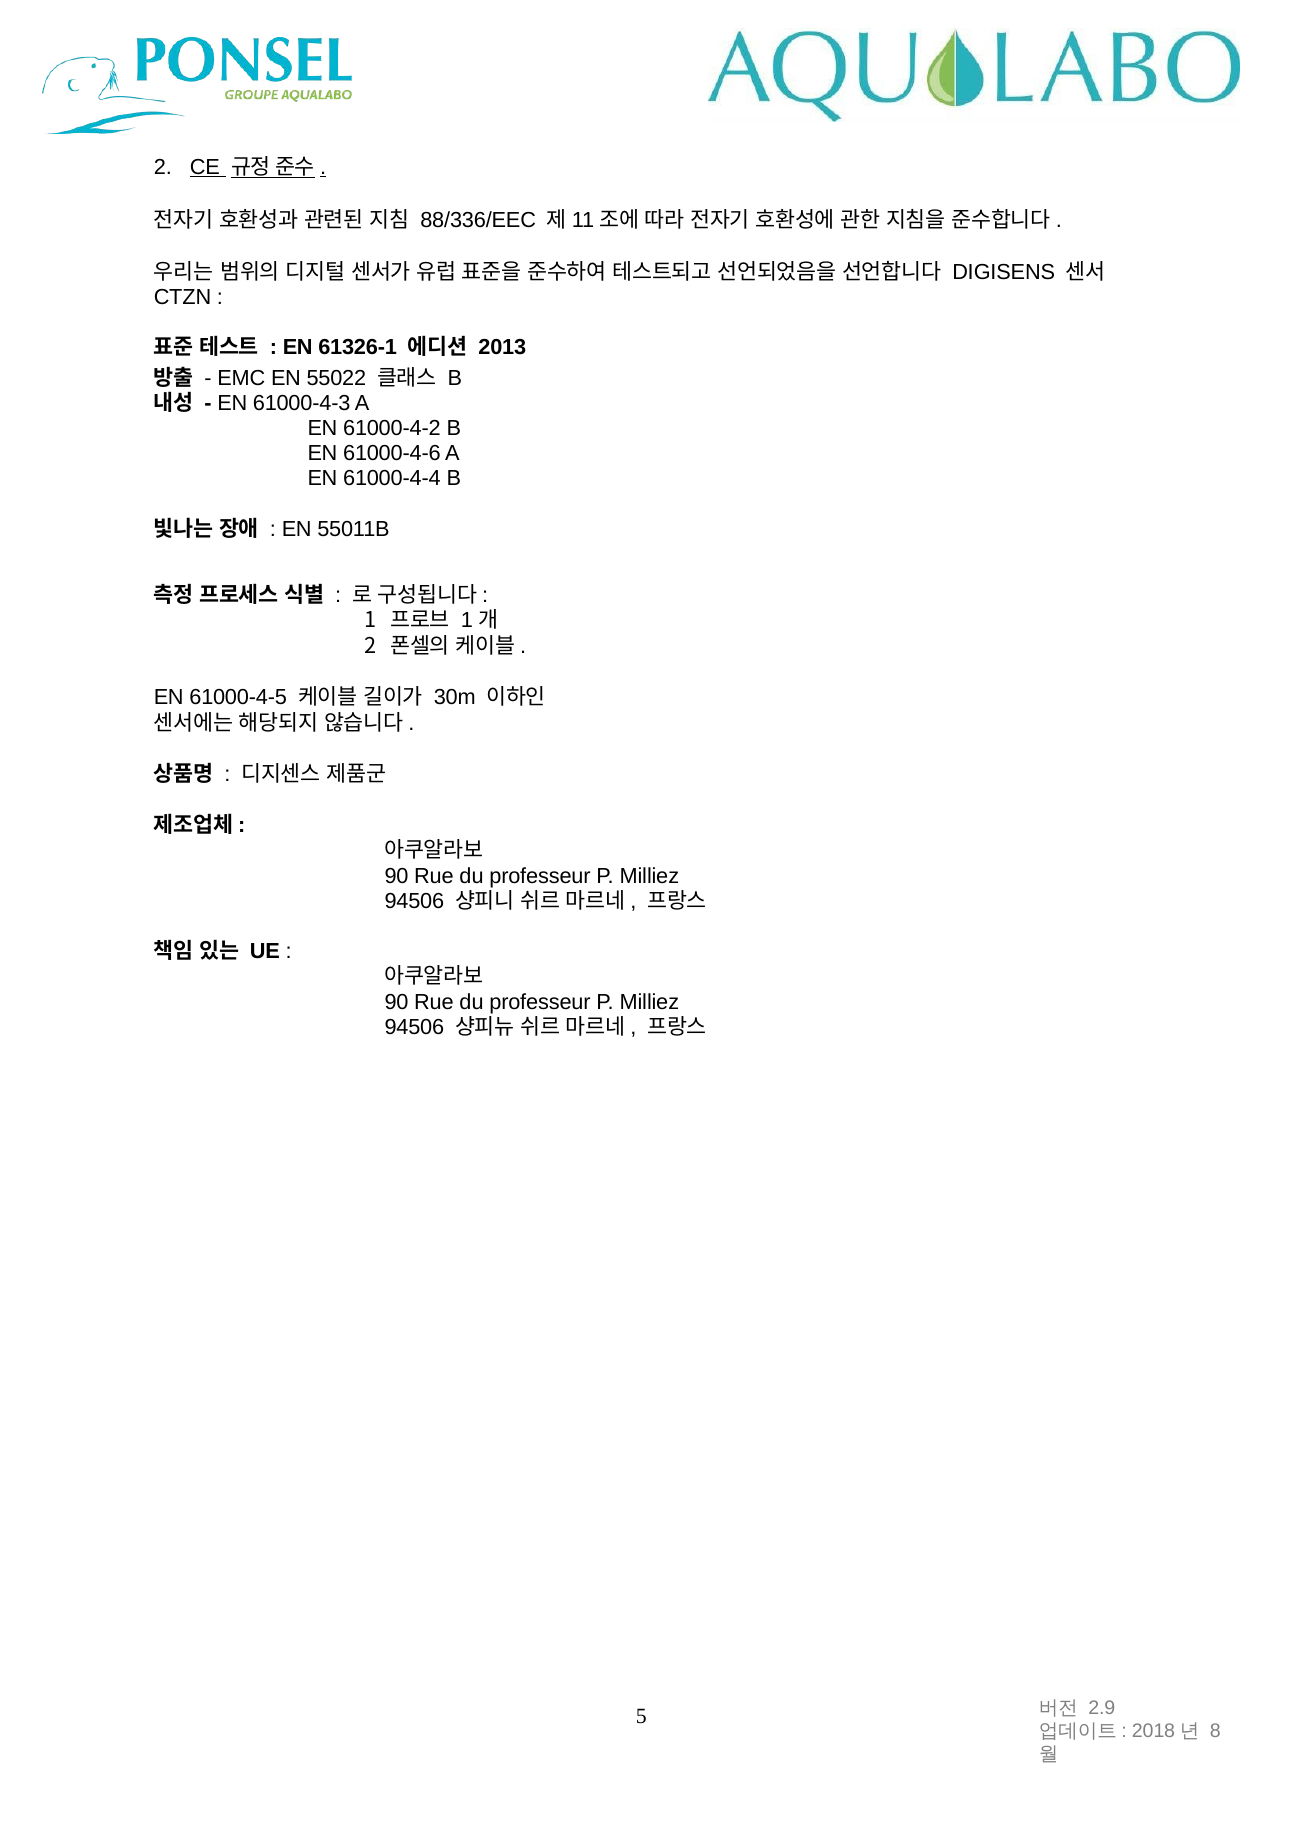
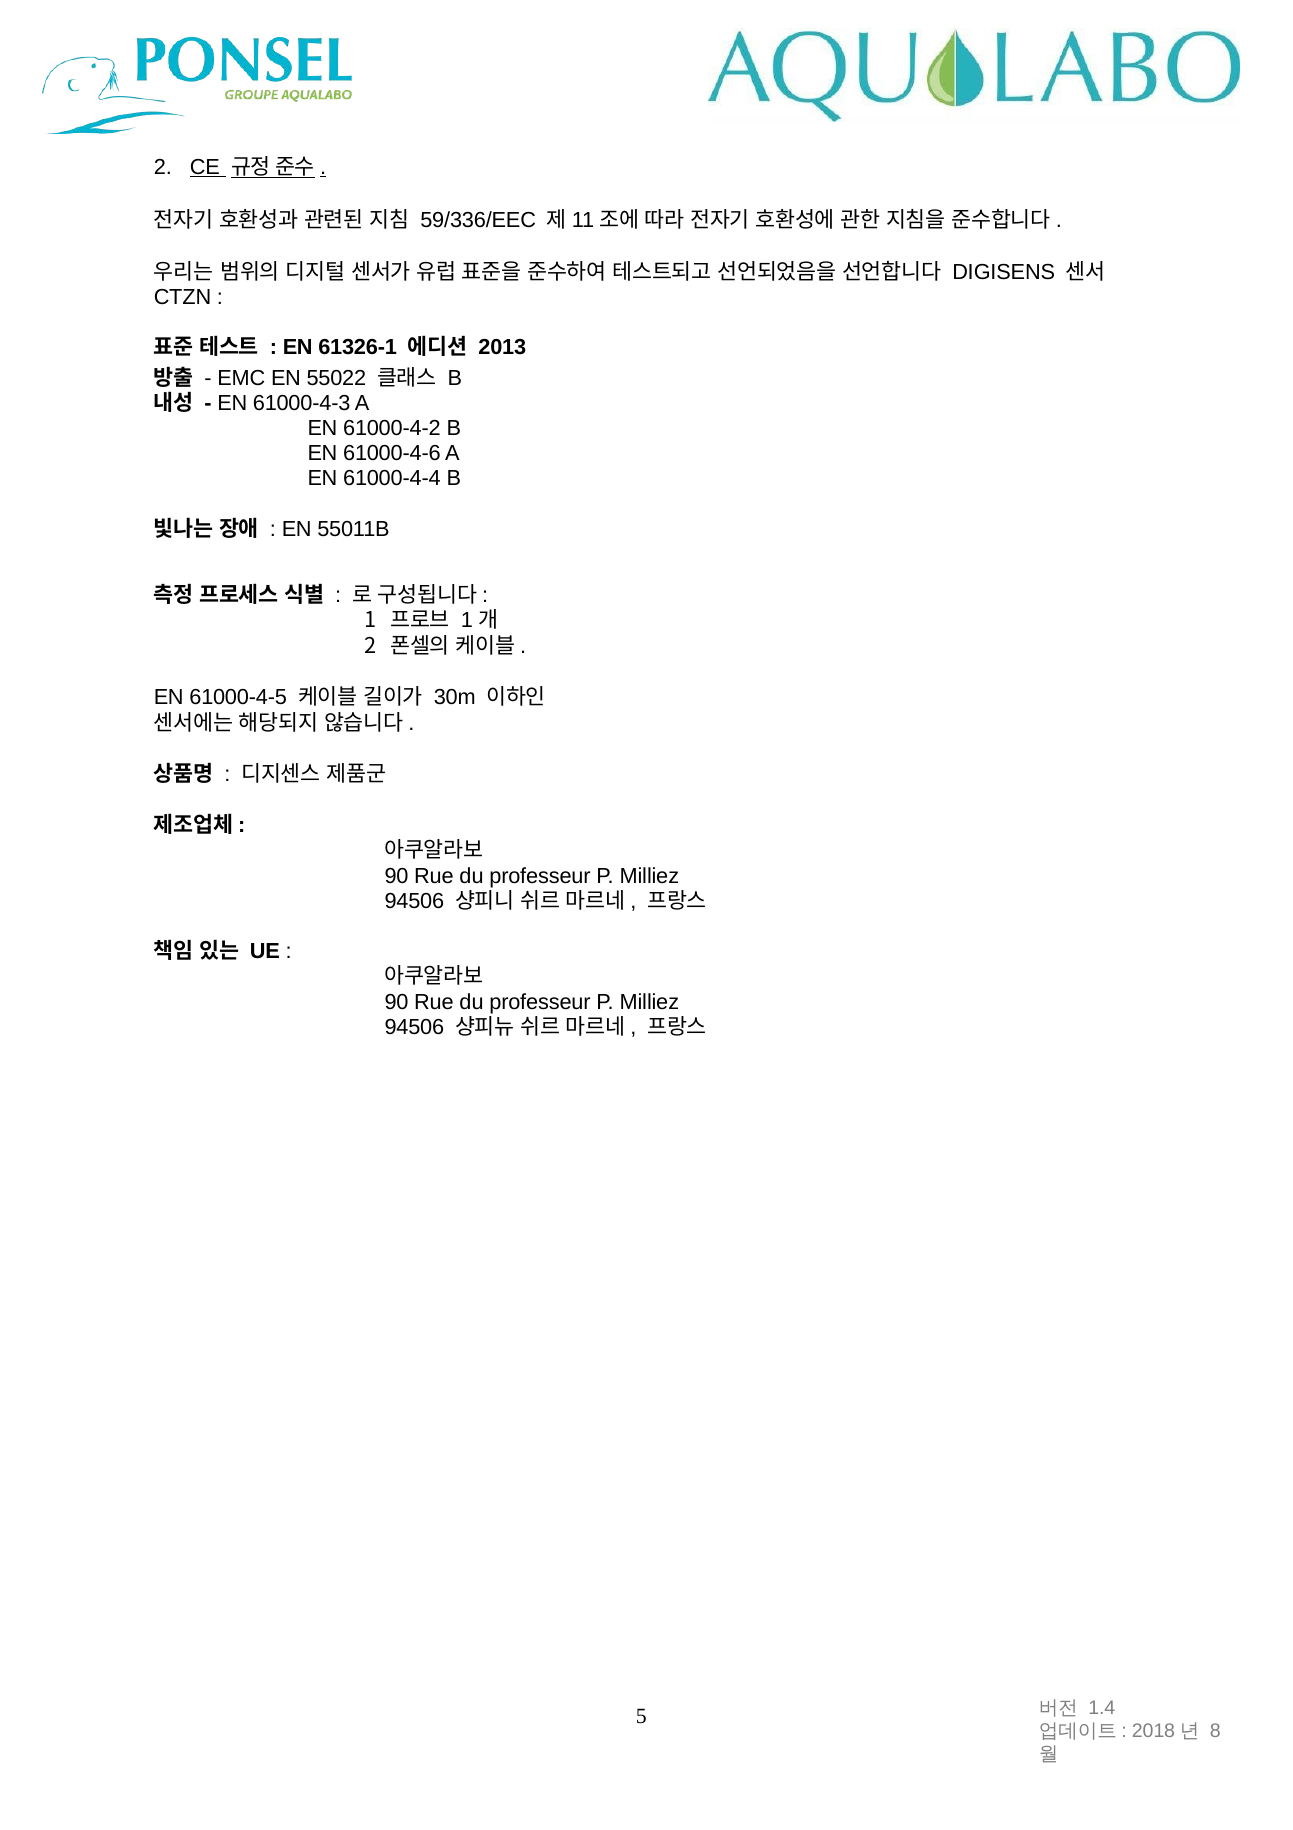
88/336/EEC: 88/336/EEC -> 59/336/EEC
2.9: 2.9 -> 1.4
